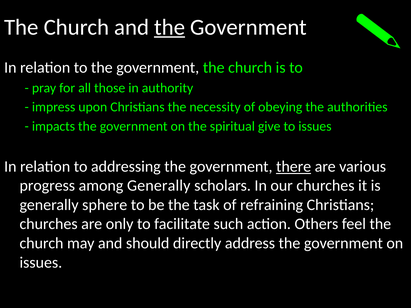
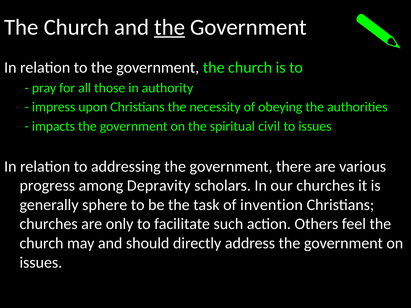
give: give -> civil
there underline: present -> none
among Generally: Generally -> Depravity
refraining: refraining -> invention
